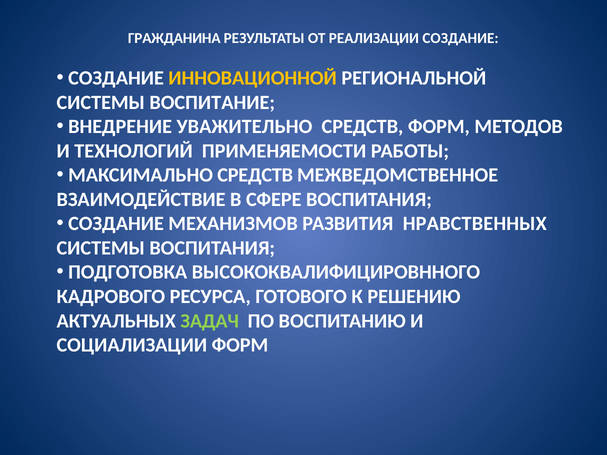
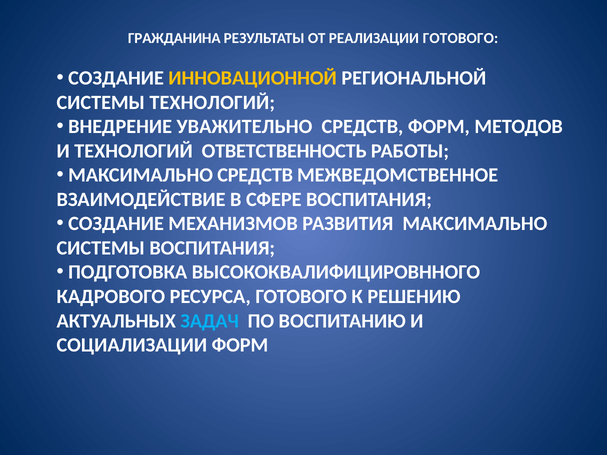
РЕАЛИЗАЦИИ СОЗДАНИЕ: СОЗДАНИЕ -> ГОТОВОГО
СИСТЕМЫ ВОСПИТАНИЕ: ВОСПИТАНИЕ -> ТЕХНОЛОГИЙ
ПРИМЕНЯЕМОСТИ: ПРИМЕНЯЕМОСТИ -> ОТВЕТСТВЕННОСТЬ
РАЗВИТИЯ НРАВСТВЕННЫХ: НРАВСТВЕННЫХ -> МАКСИМАЛЬНО
ЗАДАЧ colour: light green -> light blue
